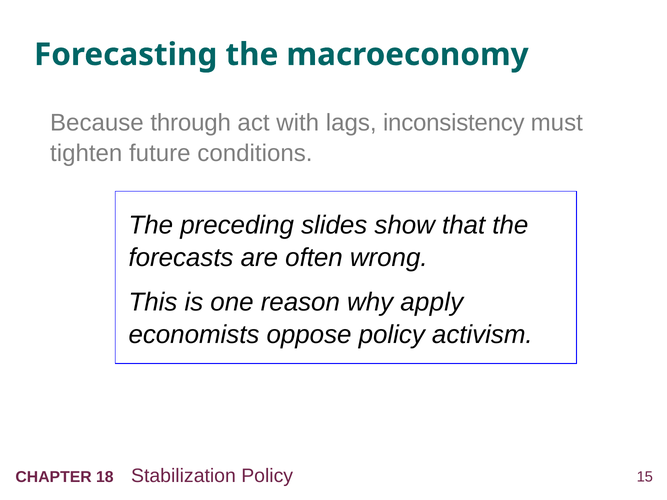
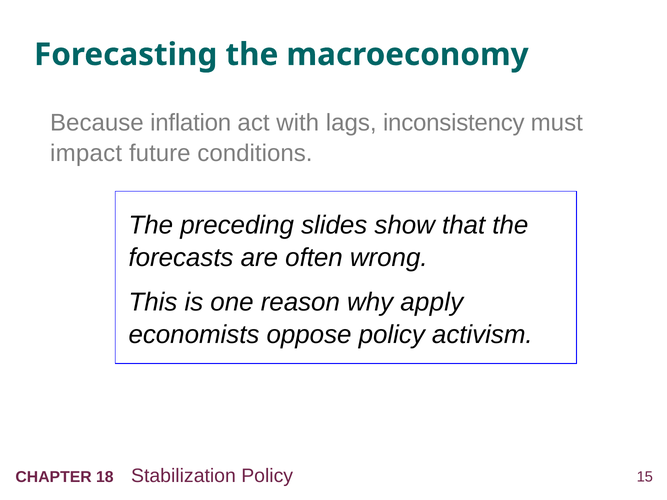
through: through -> inflation
tighten: tighten -> impact
